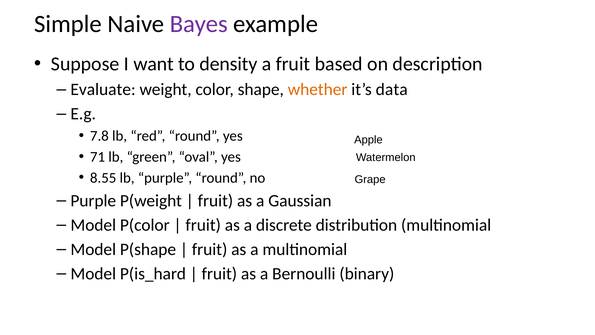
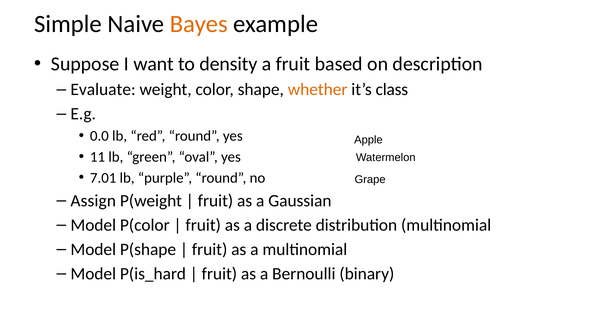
Bayes colour: purple -> orange
data: data -> class
7.8: 7.8 -> 0.0
71: 71 -> 11
8.55: 8.55 -> 7.01
Purple at (93, 201): Purple -> Assign
